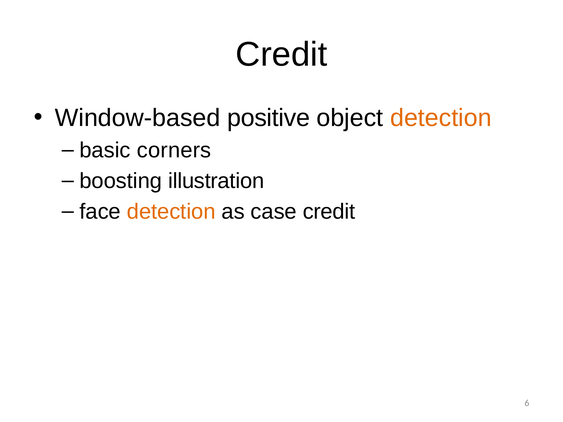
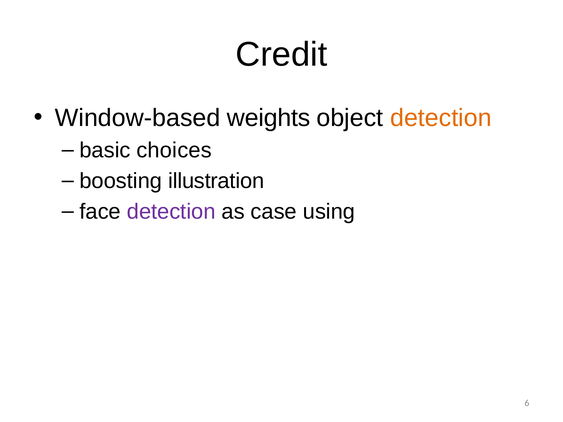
positive: positive -> weights
corners: corners -> choices
detection at (171, 212) colour: orange -> purple
case credit: credit -> using
